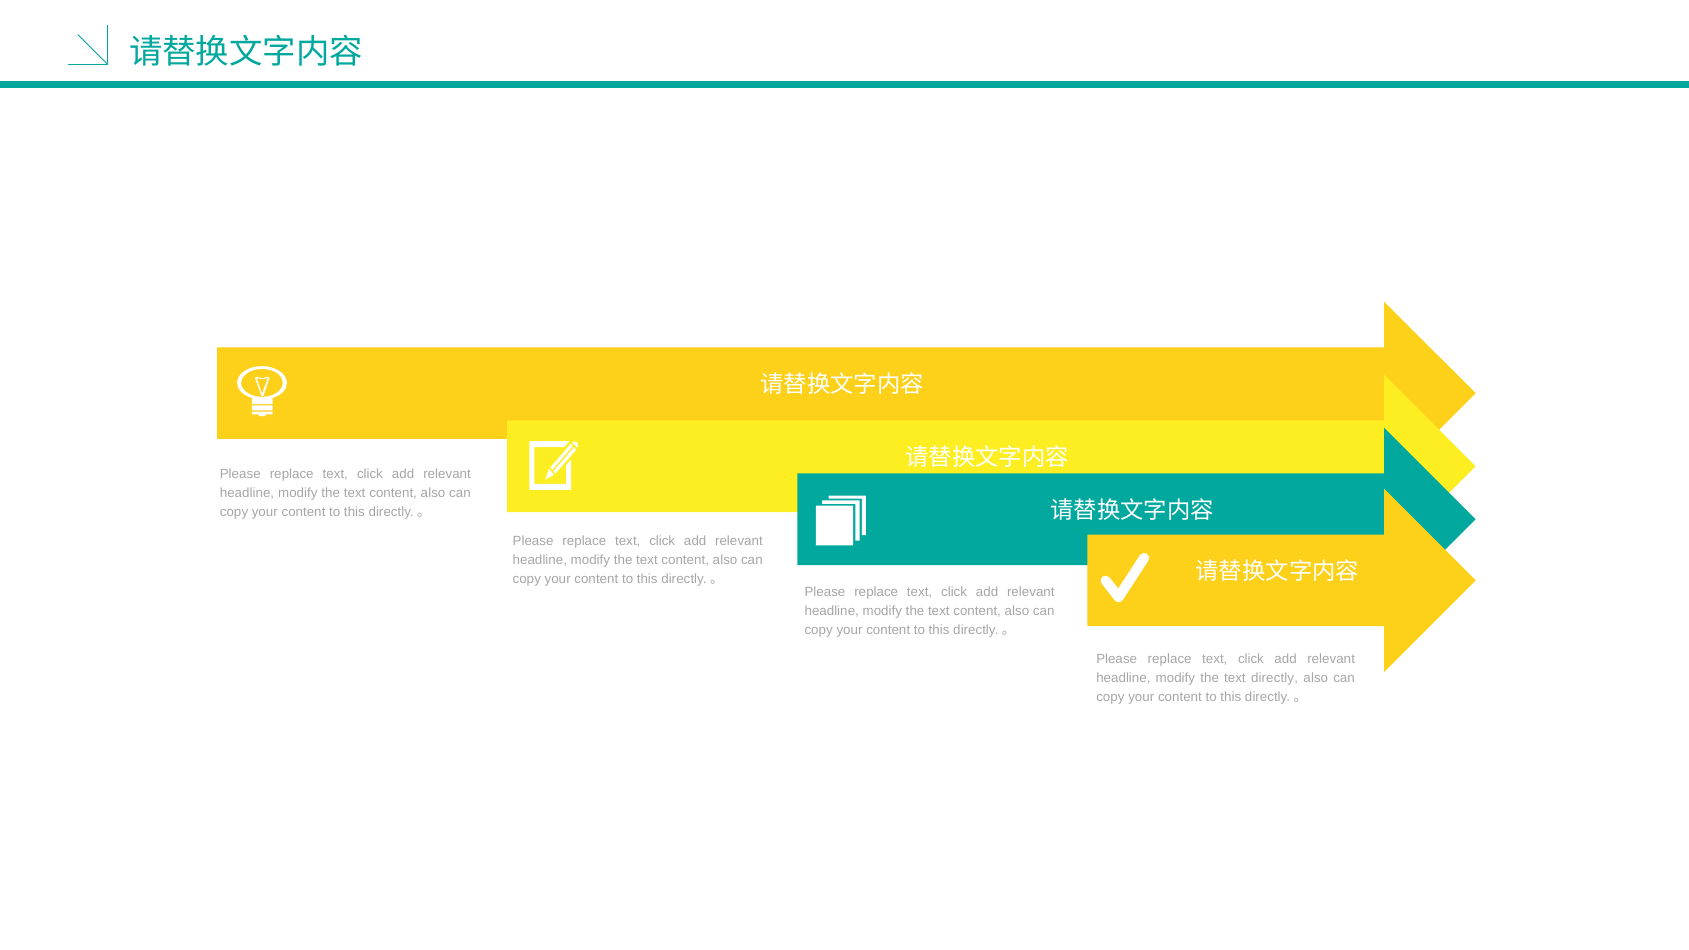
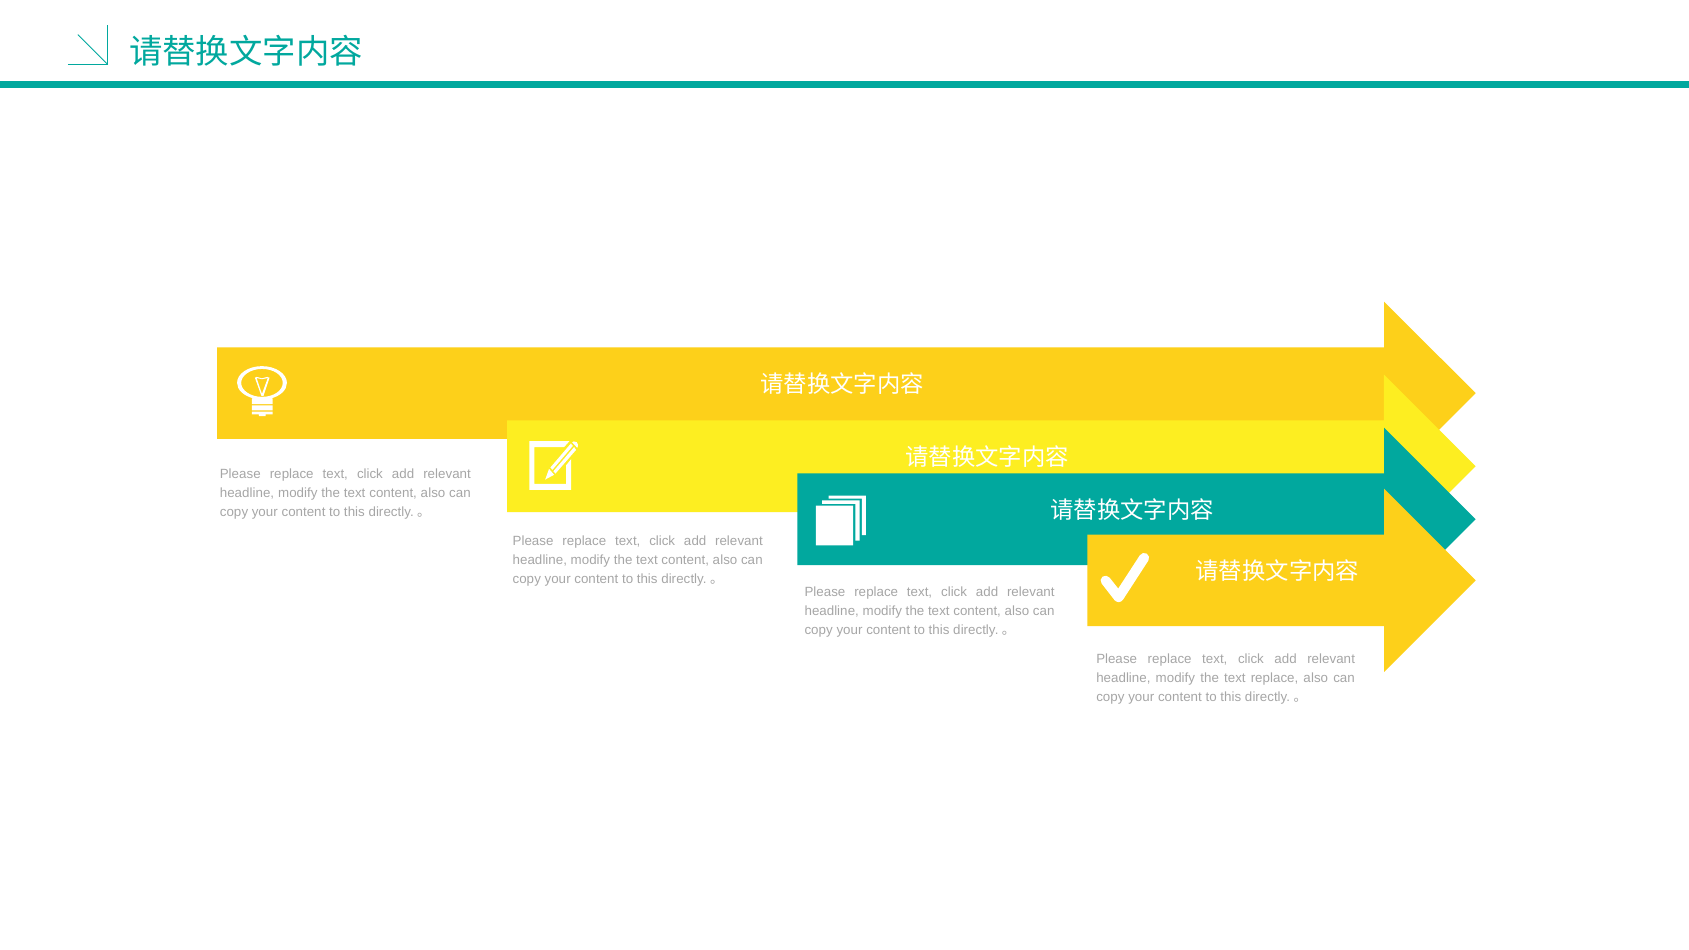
text directly: directly -> replace
